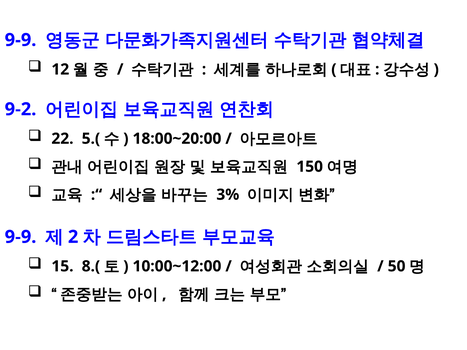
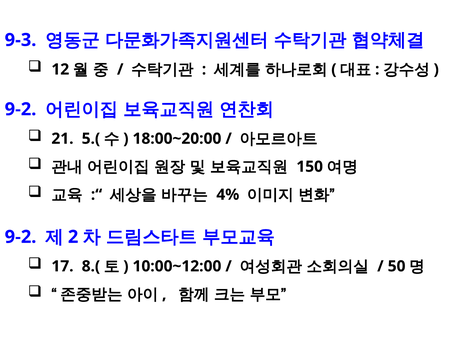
9-9 at (21, 40): 9-9 -> 9-3
22: 22 -> 21
3%: 3% -> 4%
9-9 at (21, 237): 9-9 -> 9-2
15: 15 -> 17
